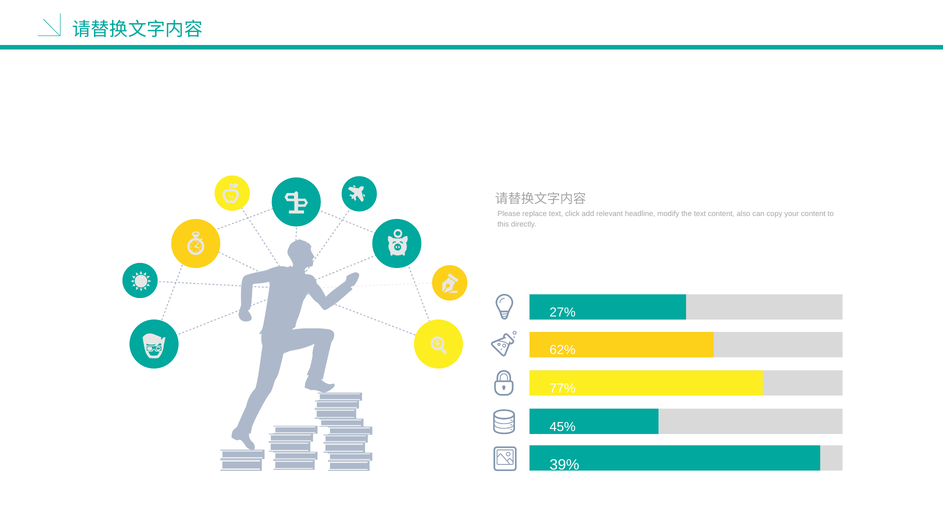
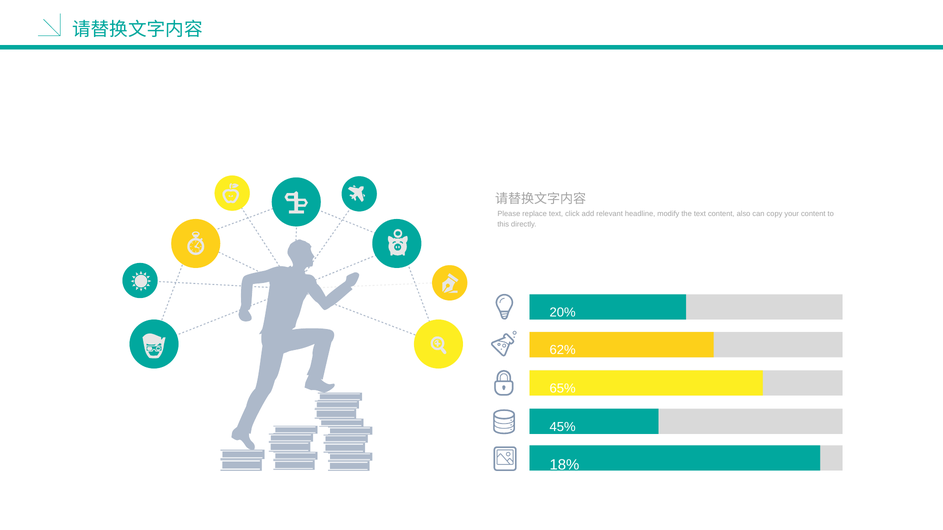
27%: 27% -> 20%
77%: 77% -> 65%
39%: 39% -> 18%
